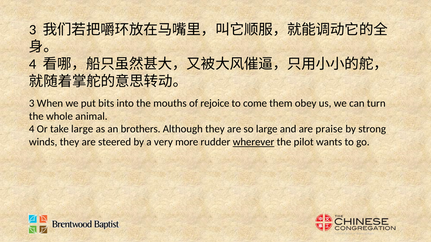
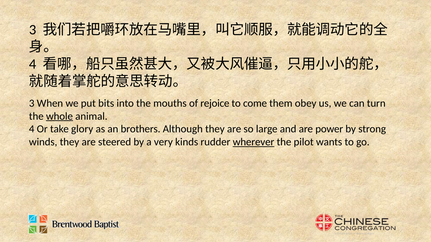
whole underline: none -> present
take large: large -> glory
praise: praise -> power
more: more -> kinds
